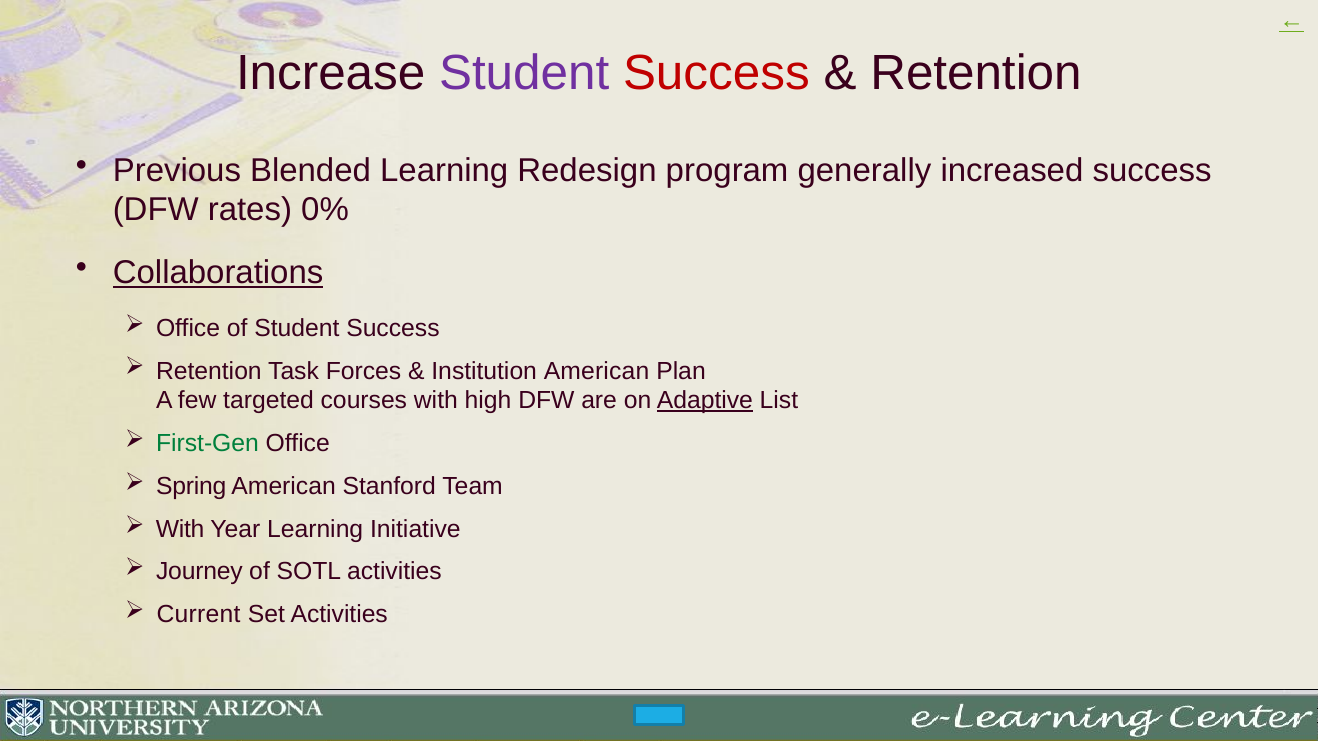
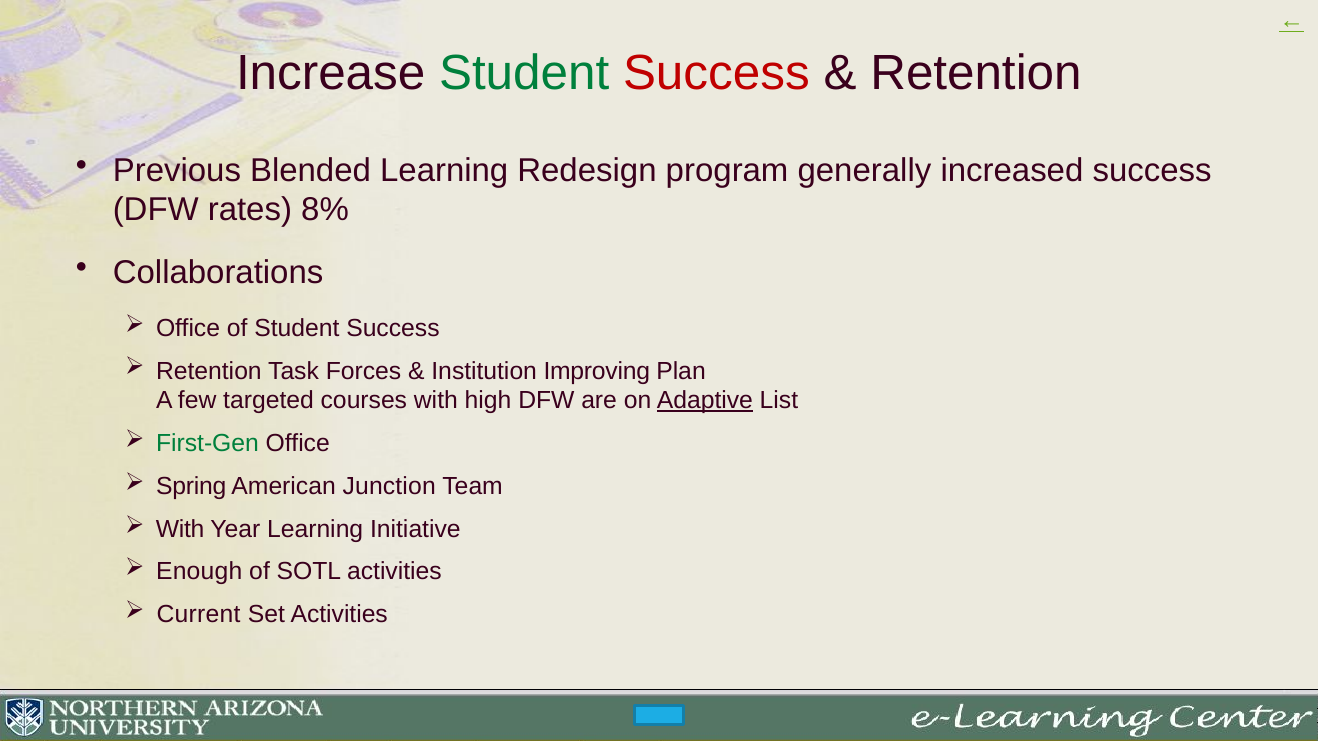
Student at (524, 73) colour: purple -> green
0%: 0% -> 8%
Collaborations underline: present -> none
Institution American: American -> Improving
Stanford: Stanford -> Junction
Journey: Journey -> Enough
